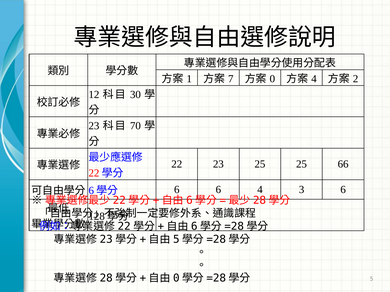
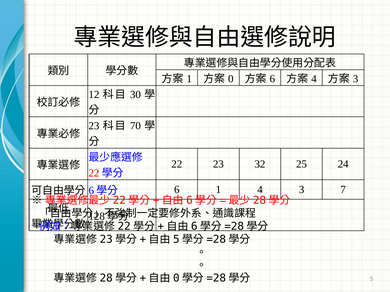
7: 7 -> 0
0 at (272, 79): 0 -> 6
2 at (356, 79): 2 -> 3
23 25: 25 -> 32
66: 66 -> 24
6 6: 6 -> 1
3 6: 6 -> 7
